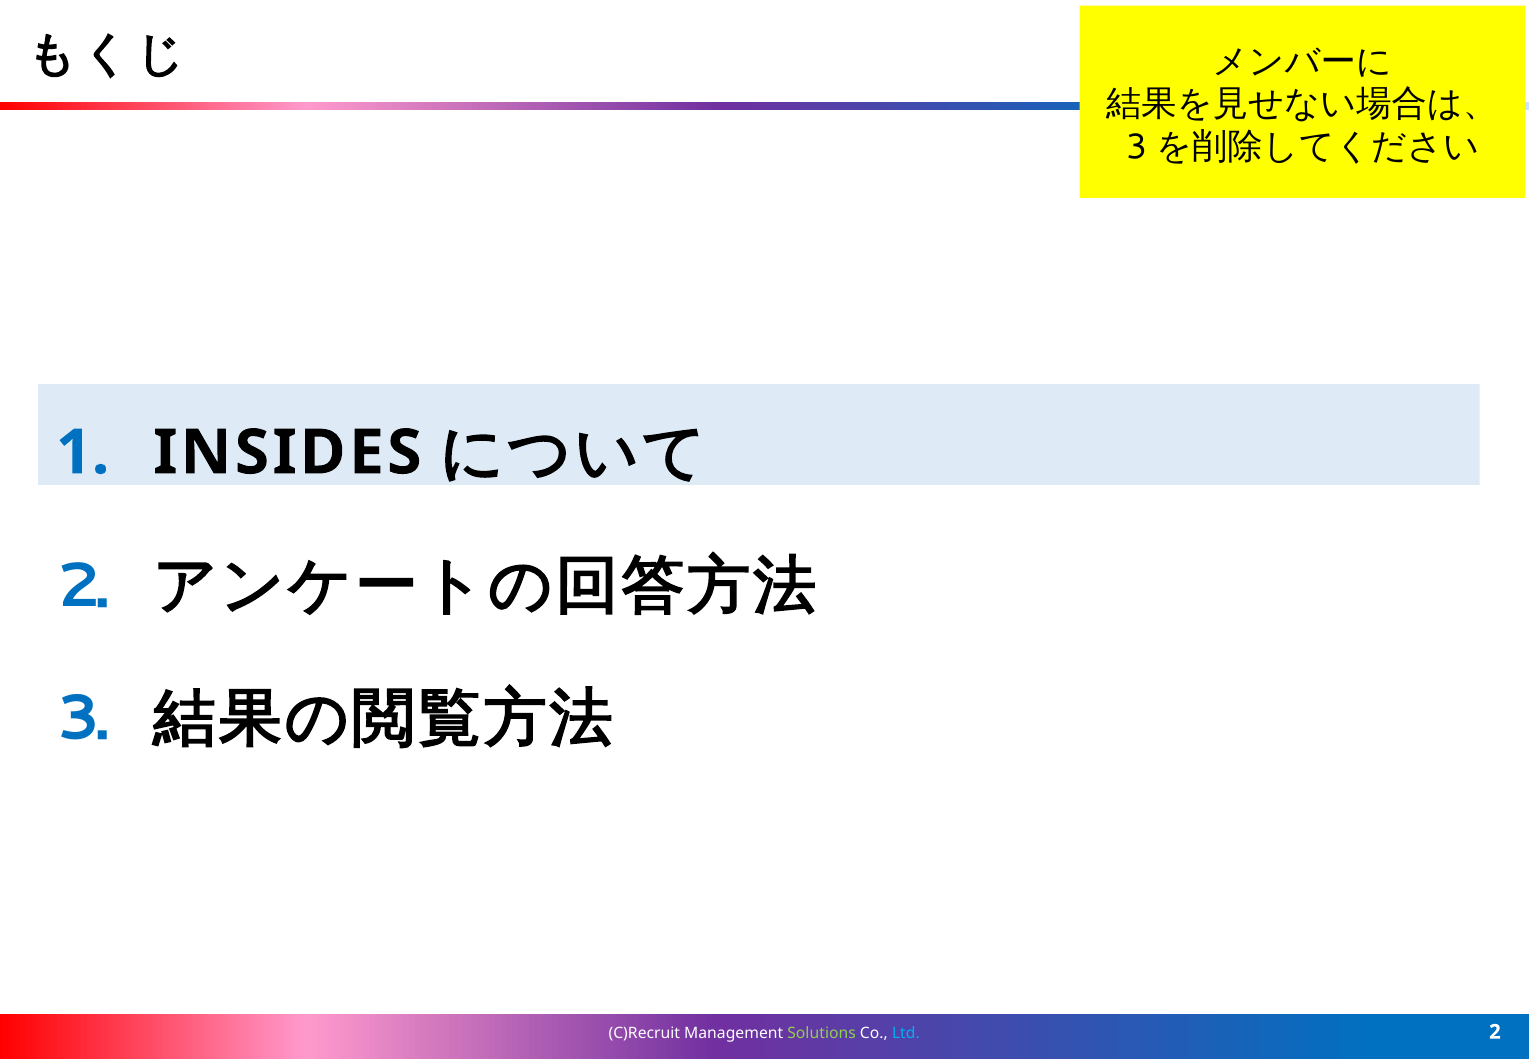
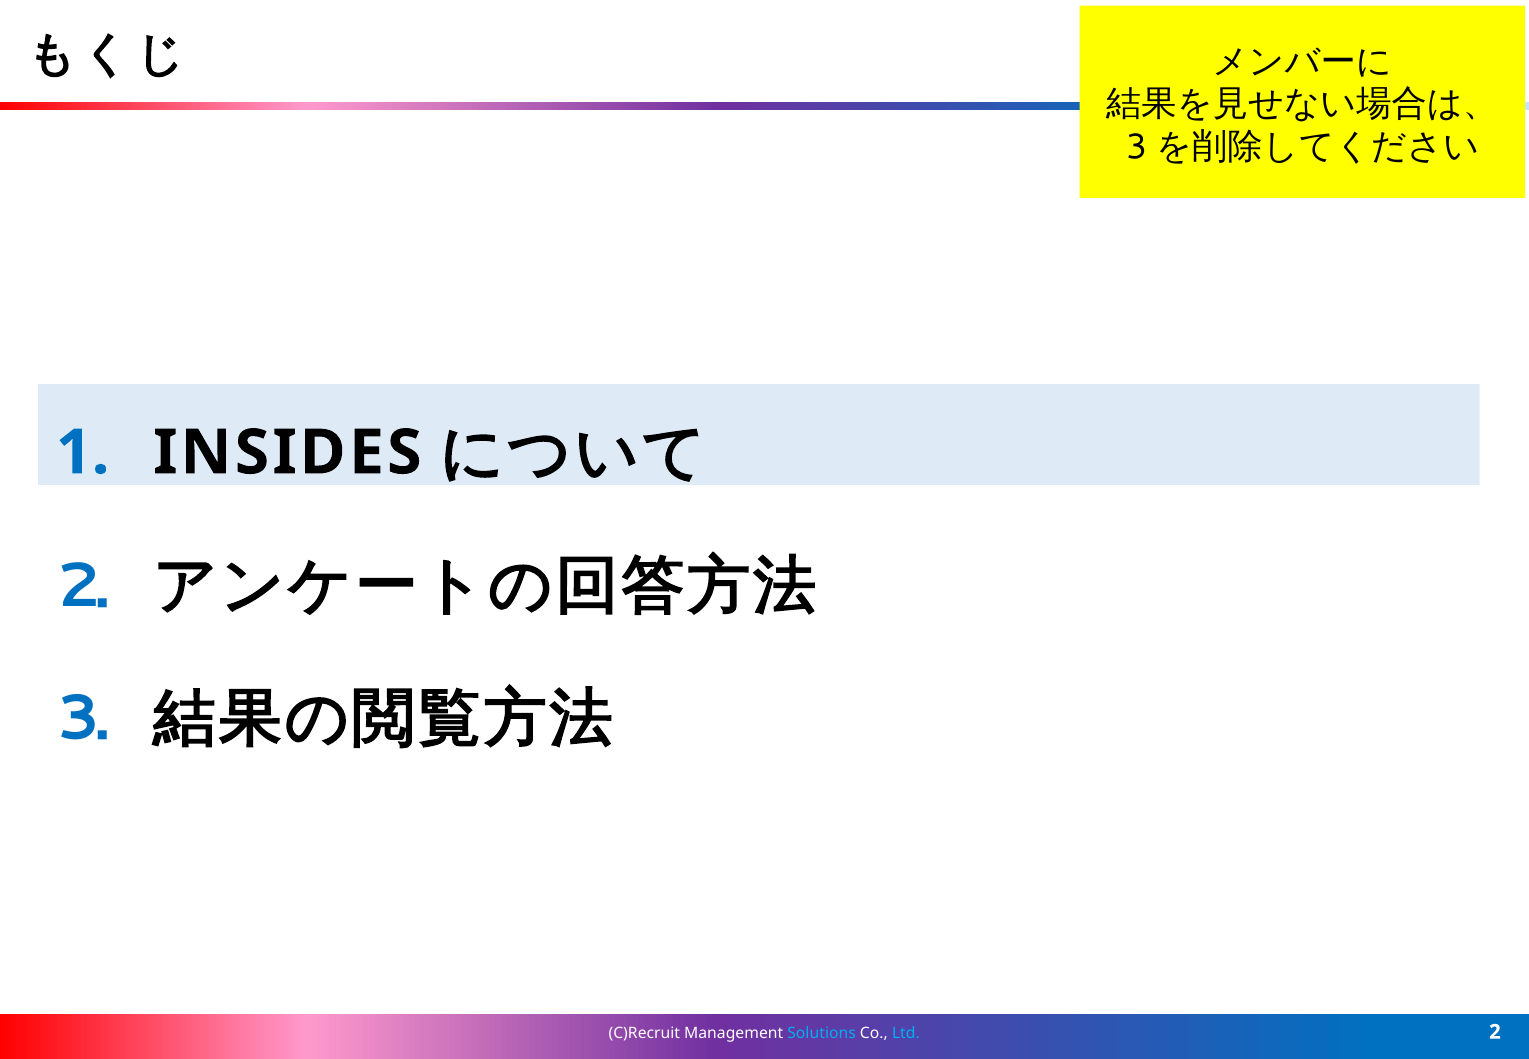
Solutions colour: light green -> light blue
